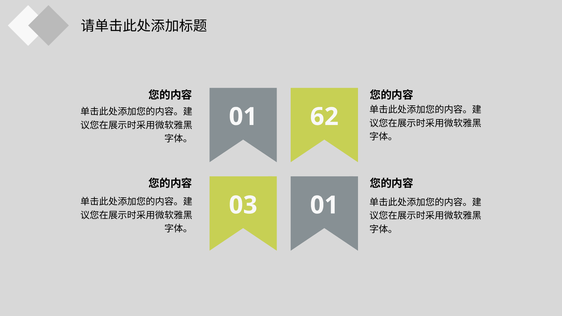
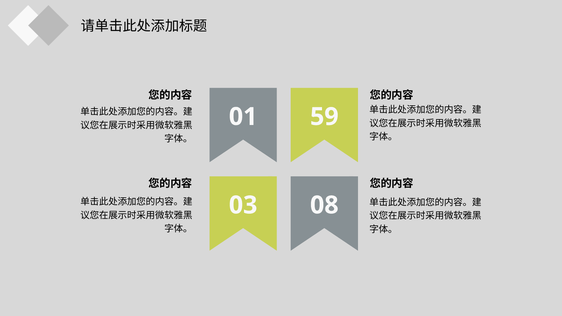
62: 62 -> 59
03 01: 01 -> 08
